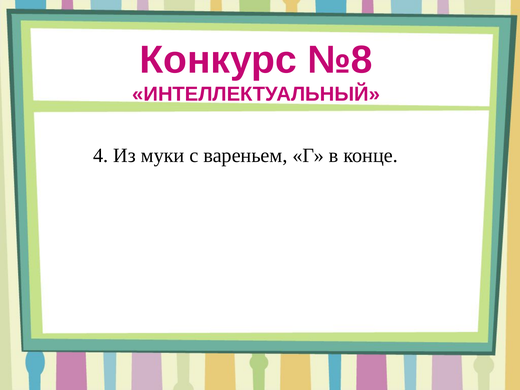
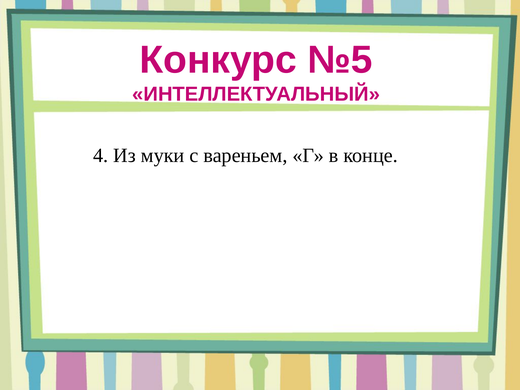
№8: №8 -> №5
